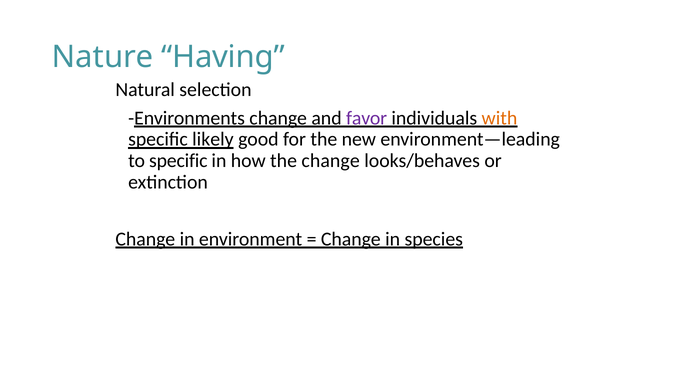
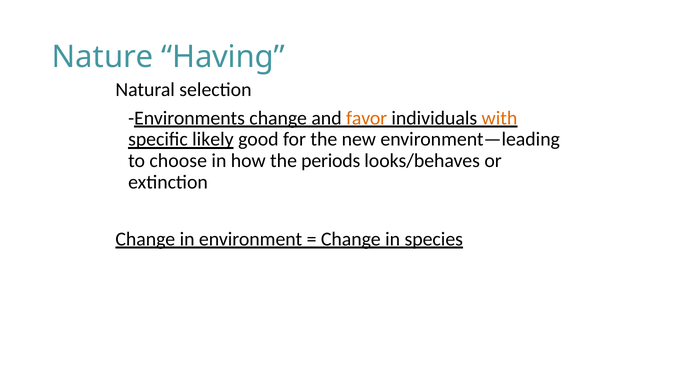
favor colour: purple -> orange
to specific: specific -> choose
the change: change -> periods
